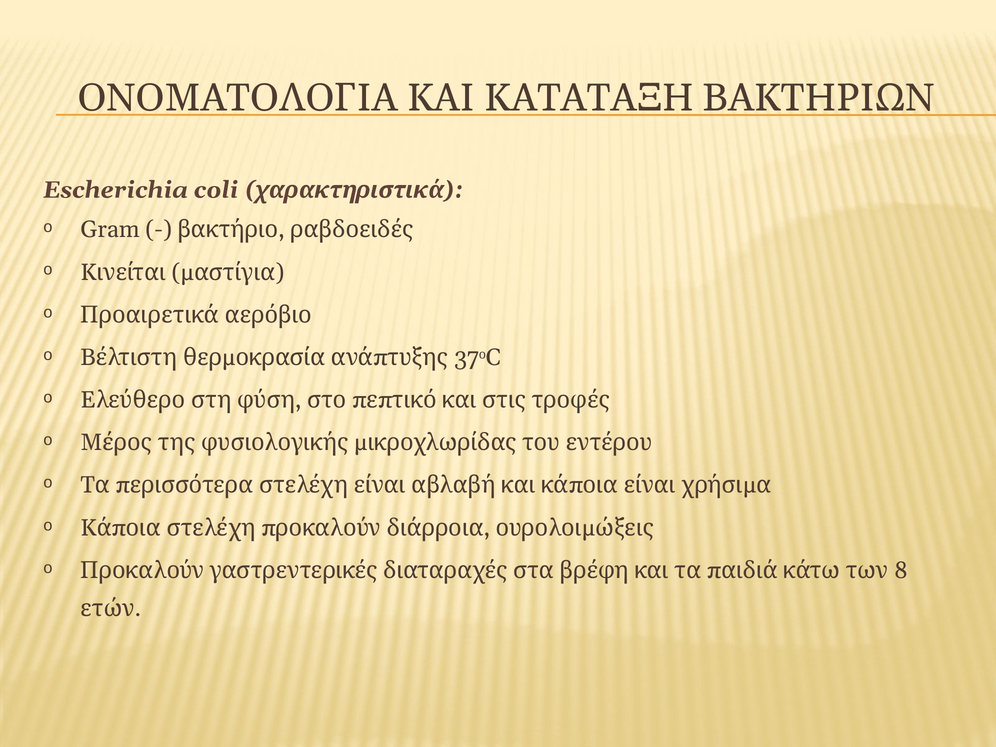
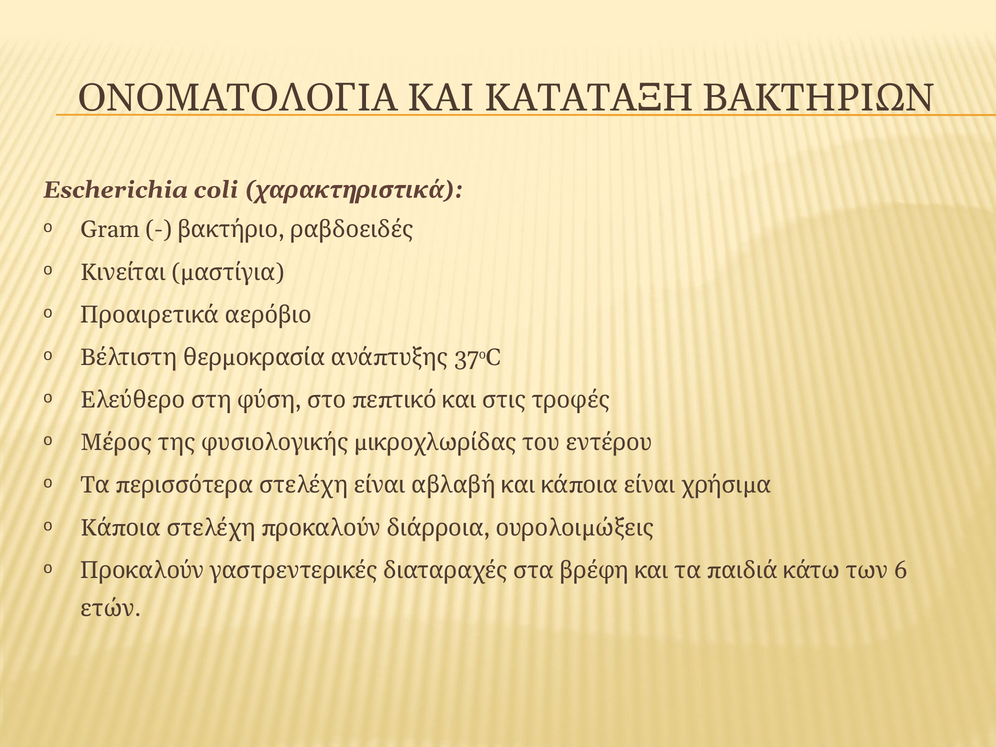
8: 8 -> 6
